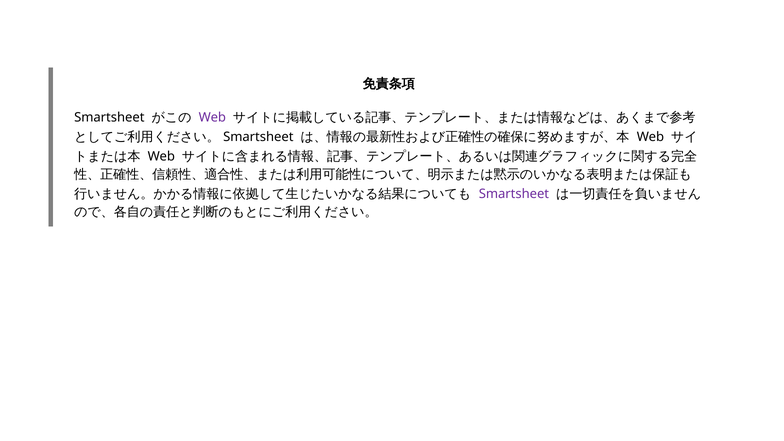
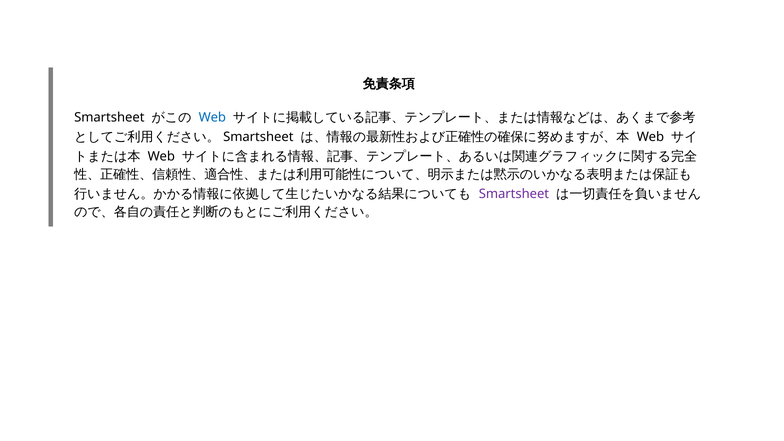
Web at (212, 118) colour: purple -> blue
